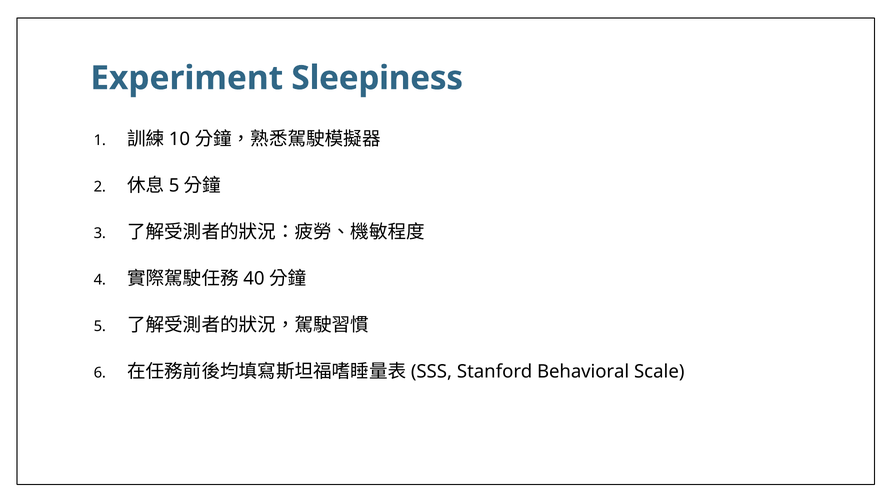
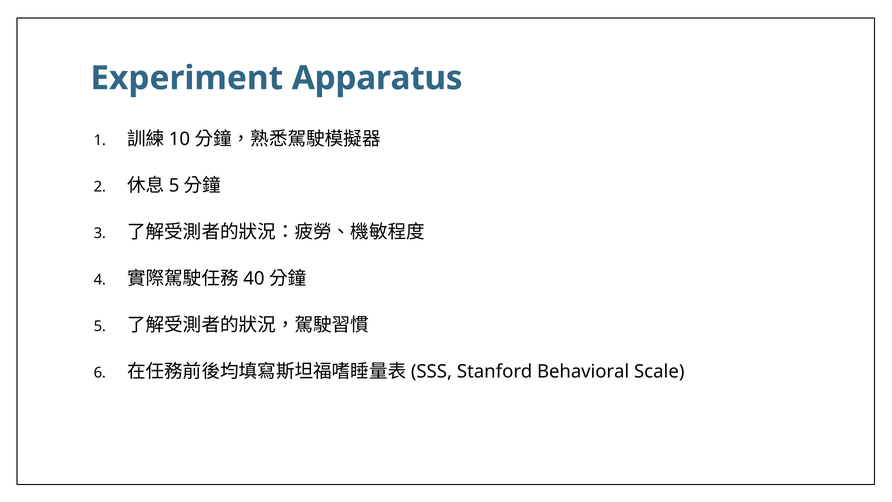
Sleepiness: Sleepiness -> Apparatus
